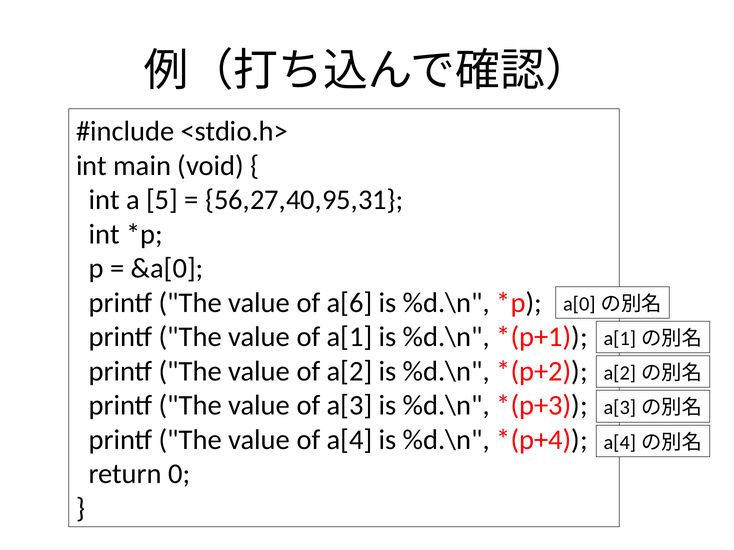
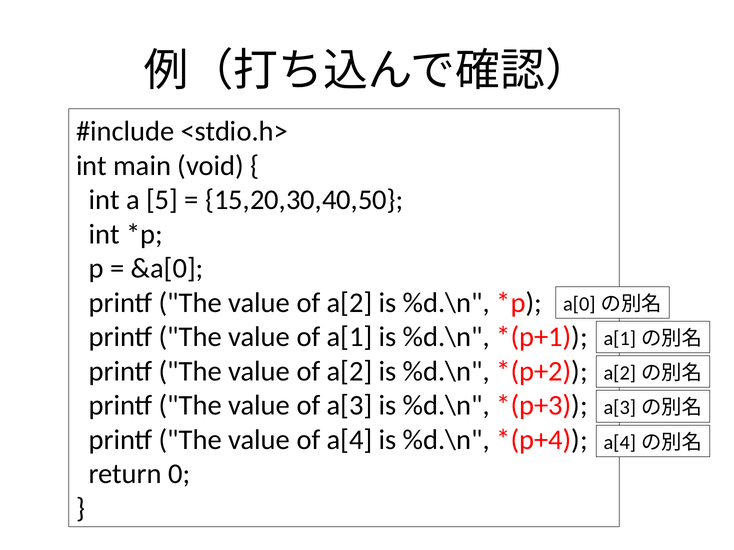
56,27,40,95,31: 56,27,40,95,31 -> 15,20,30,40,50
a[6 at (349, 303): a[6 -> a[2
